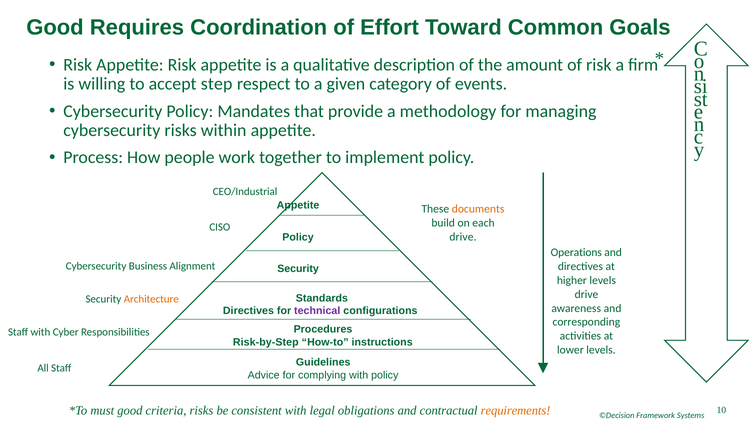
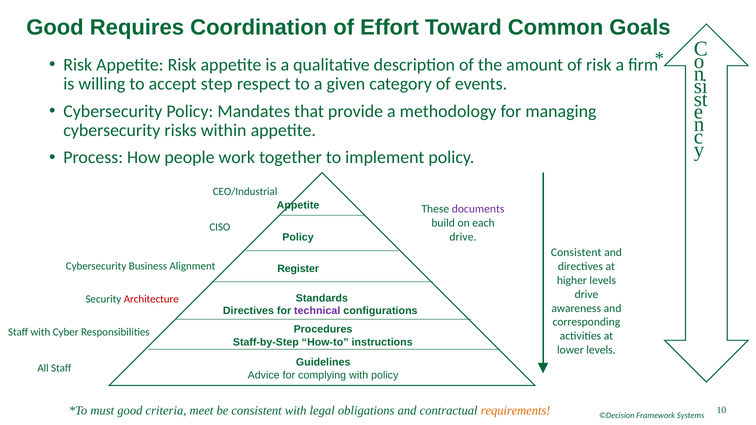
documents colour: orange -> purple
Operations at (576, 253): Operations -> Consistent
Security at (298, 269): Security -> Register
Architecture colour: orange -> red
Risk-by-Step: Risk-by-Step -> Staff-by-Step
criteria risks: risks -> meet
